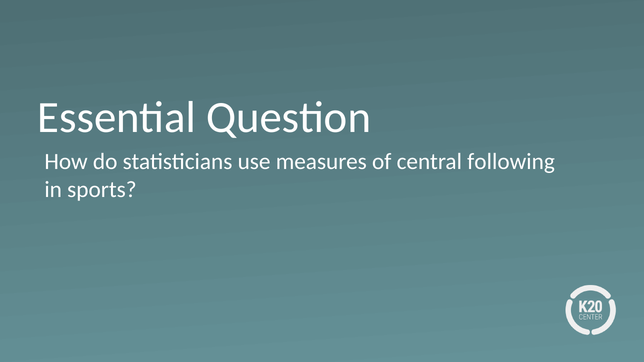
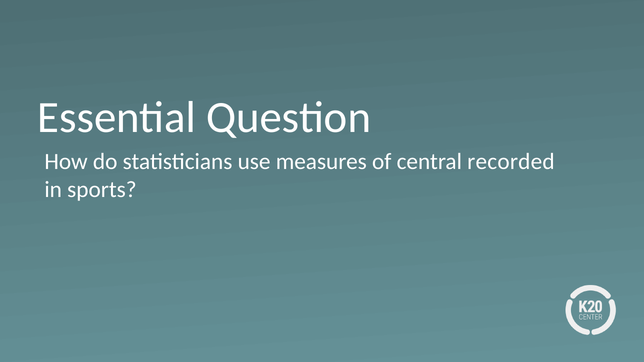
following: following -> recorded
